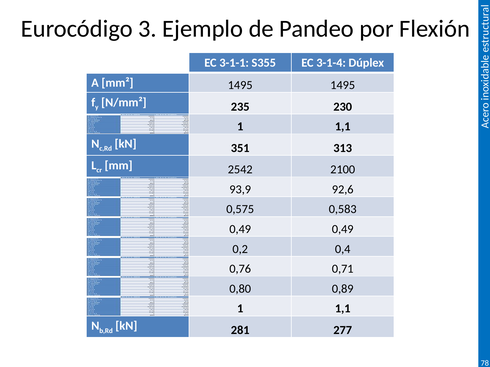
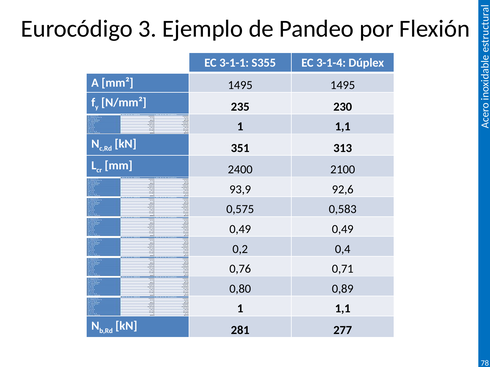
2542: 2542 -> 2400
